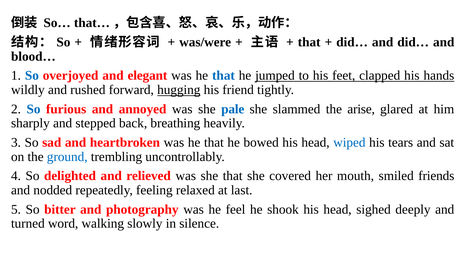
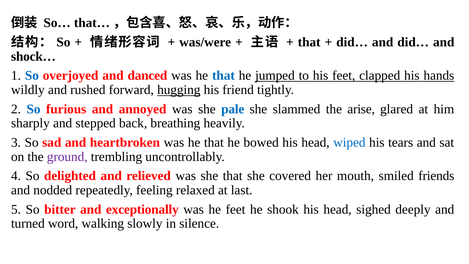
blood…: blood… -> shock…
elegant: elegant -> danced
ground colour: blue -> purple
photography: photography -> exceptionally
he feel: feel -> feet
